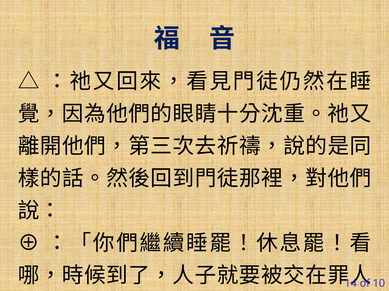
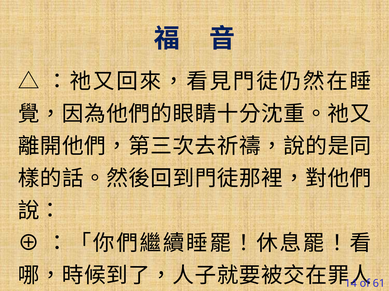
10: 10 -> 61
